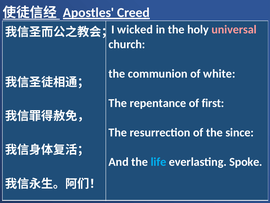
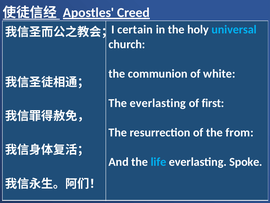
wicked: wicked -> certain
universal colour: pink -> light blue
The repentance: repentance -> everlasting
since: since -> from
